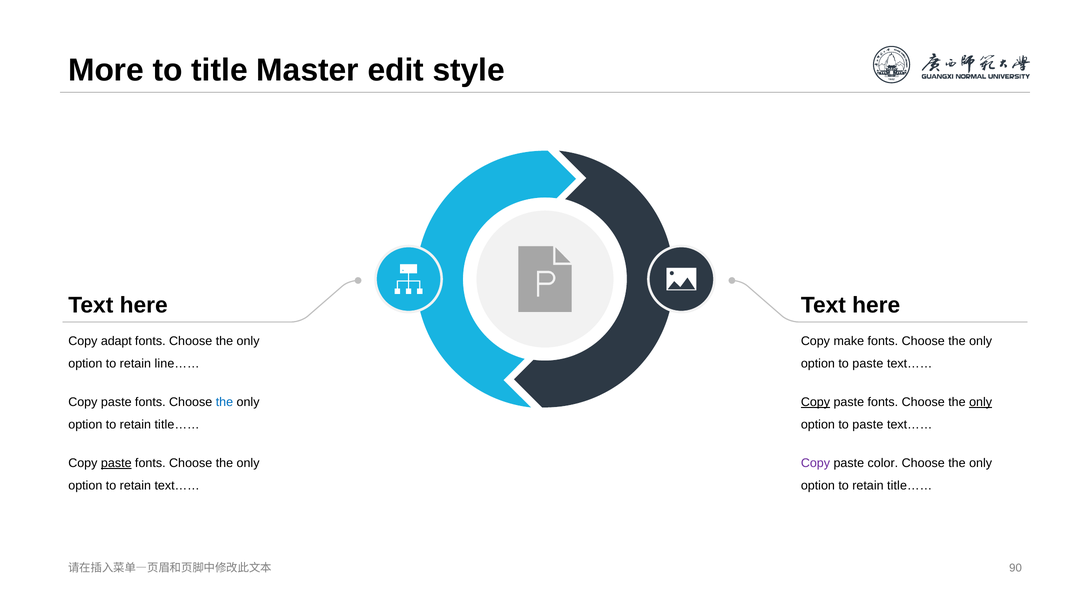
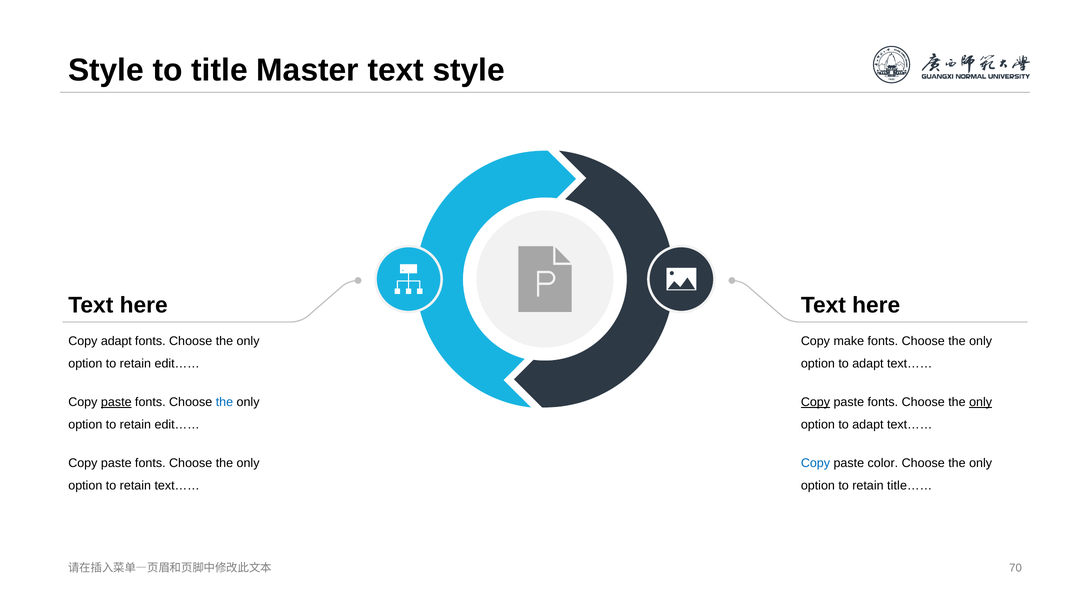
More at (106, 70): More -> Style
Master edit: edit -> text
line…… at (177, 364): line…… -> edit……
paste at (868, 364): paste -> adapt
paste at (116, 402) underline: none -> present
title…… at (177, 425): title…… -> edit……
paste at (868, 425): paste -> adapt
paste at (116, 463) underline: present -> none
Copy at (815, 463) colour: purple -> blue
90: 90 -> 70
